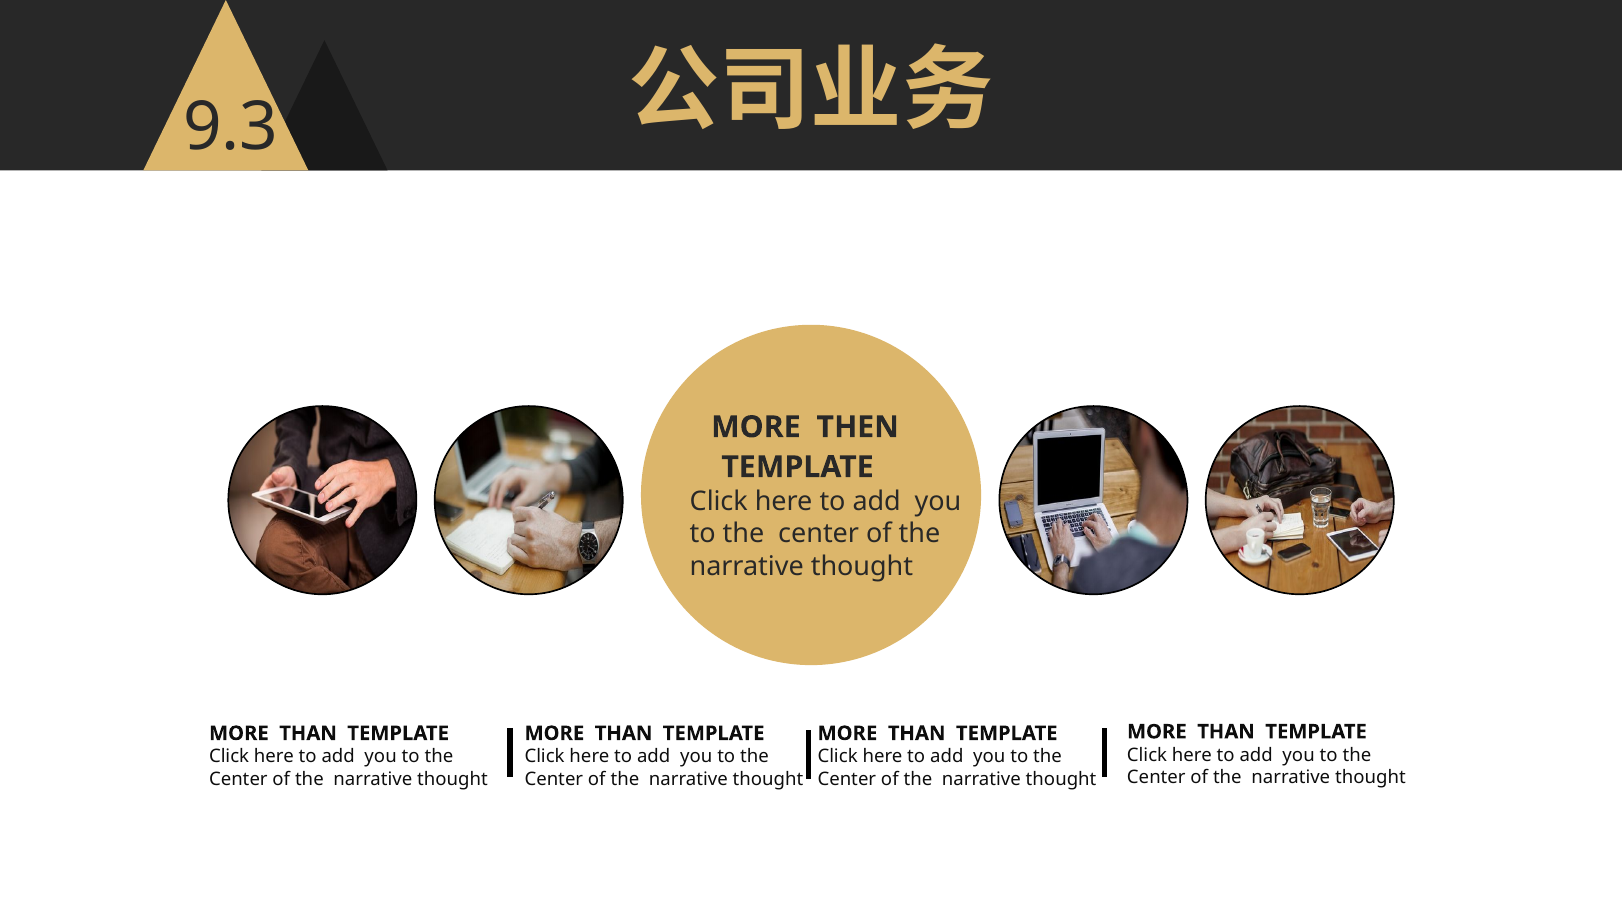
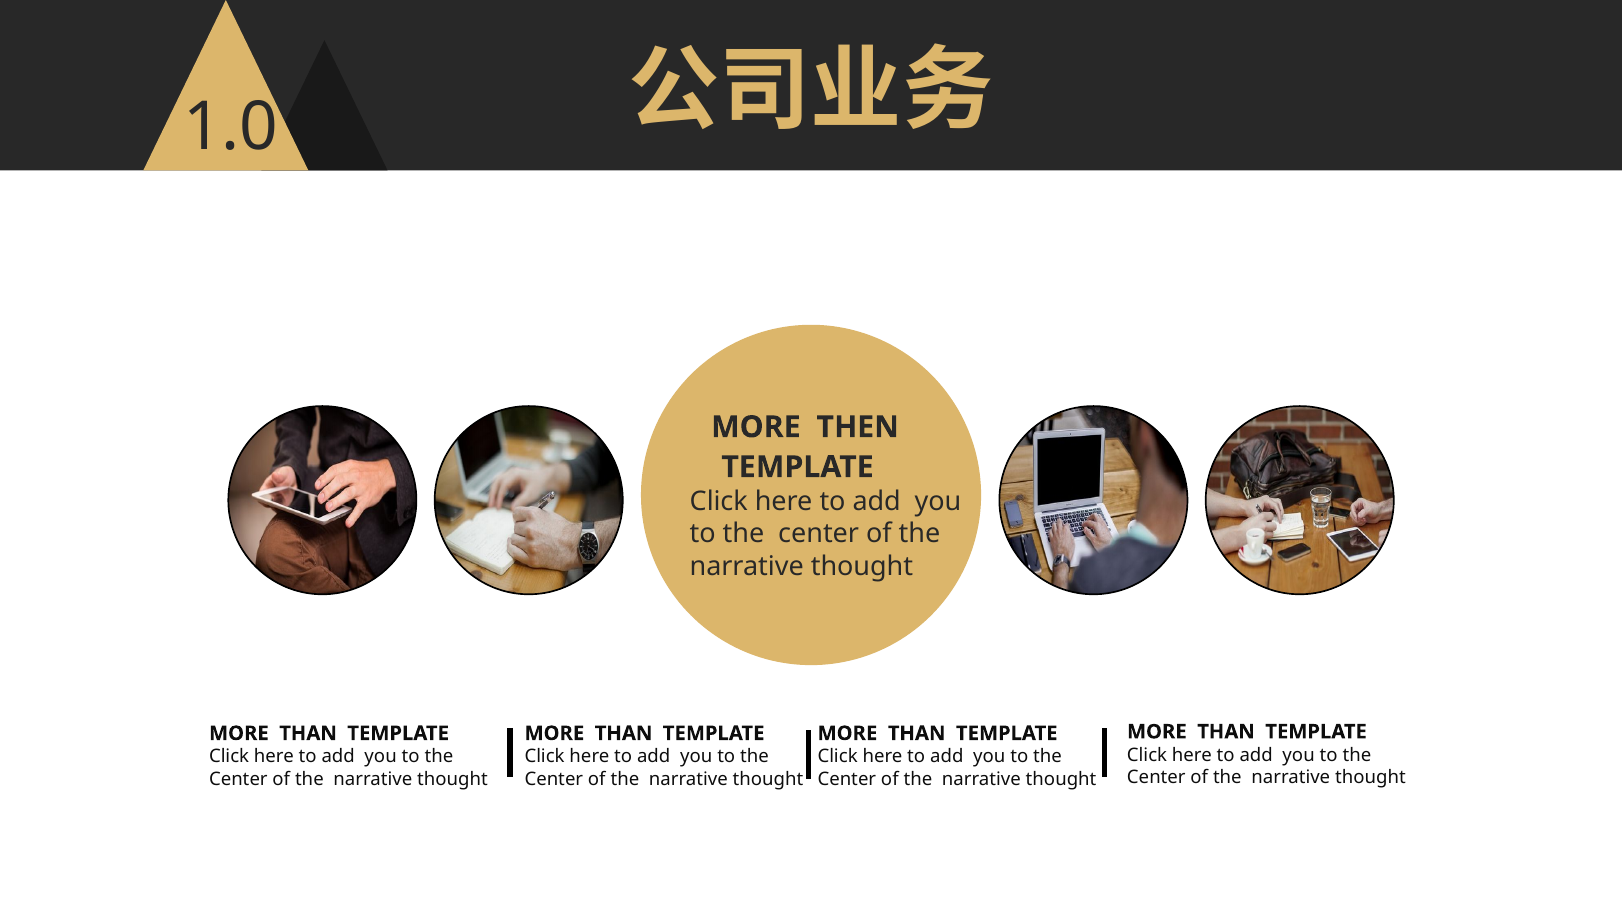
9.3: 9.3 -> 1.0
